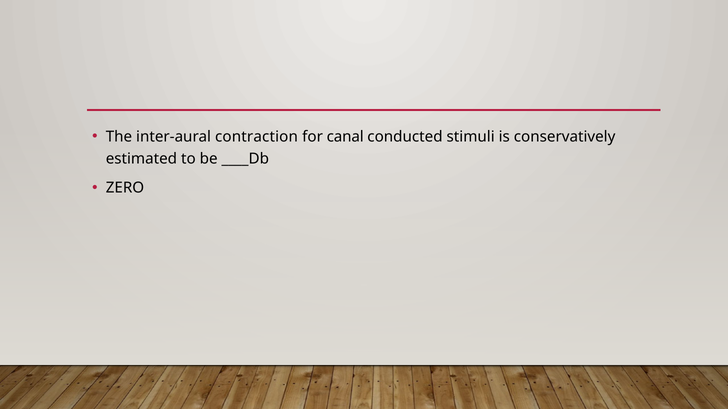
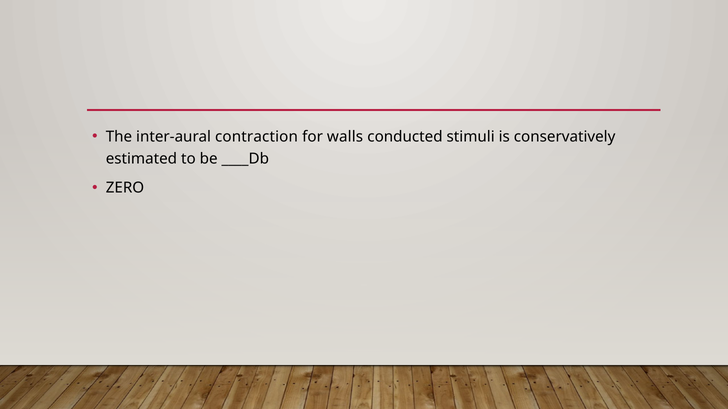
canal: canal -> walls
